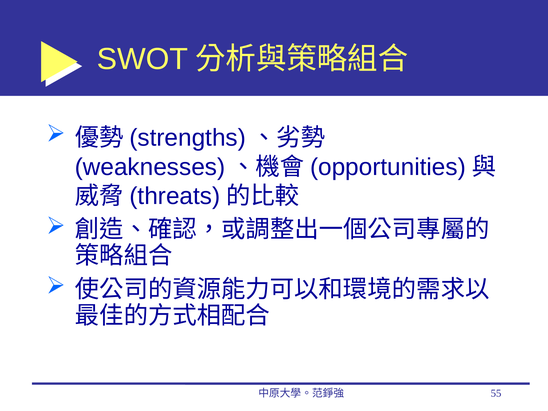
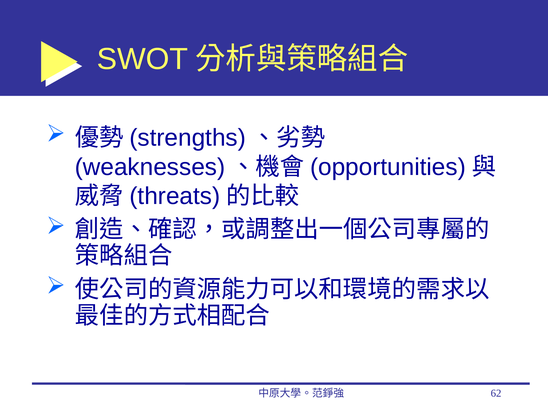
55: 55 -> 62
